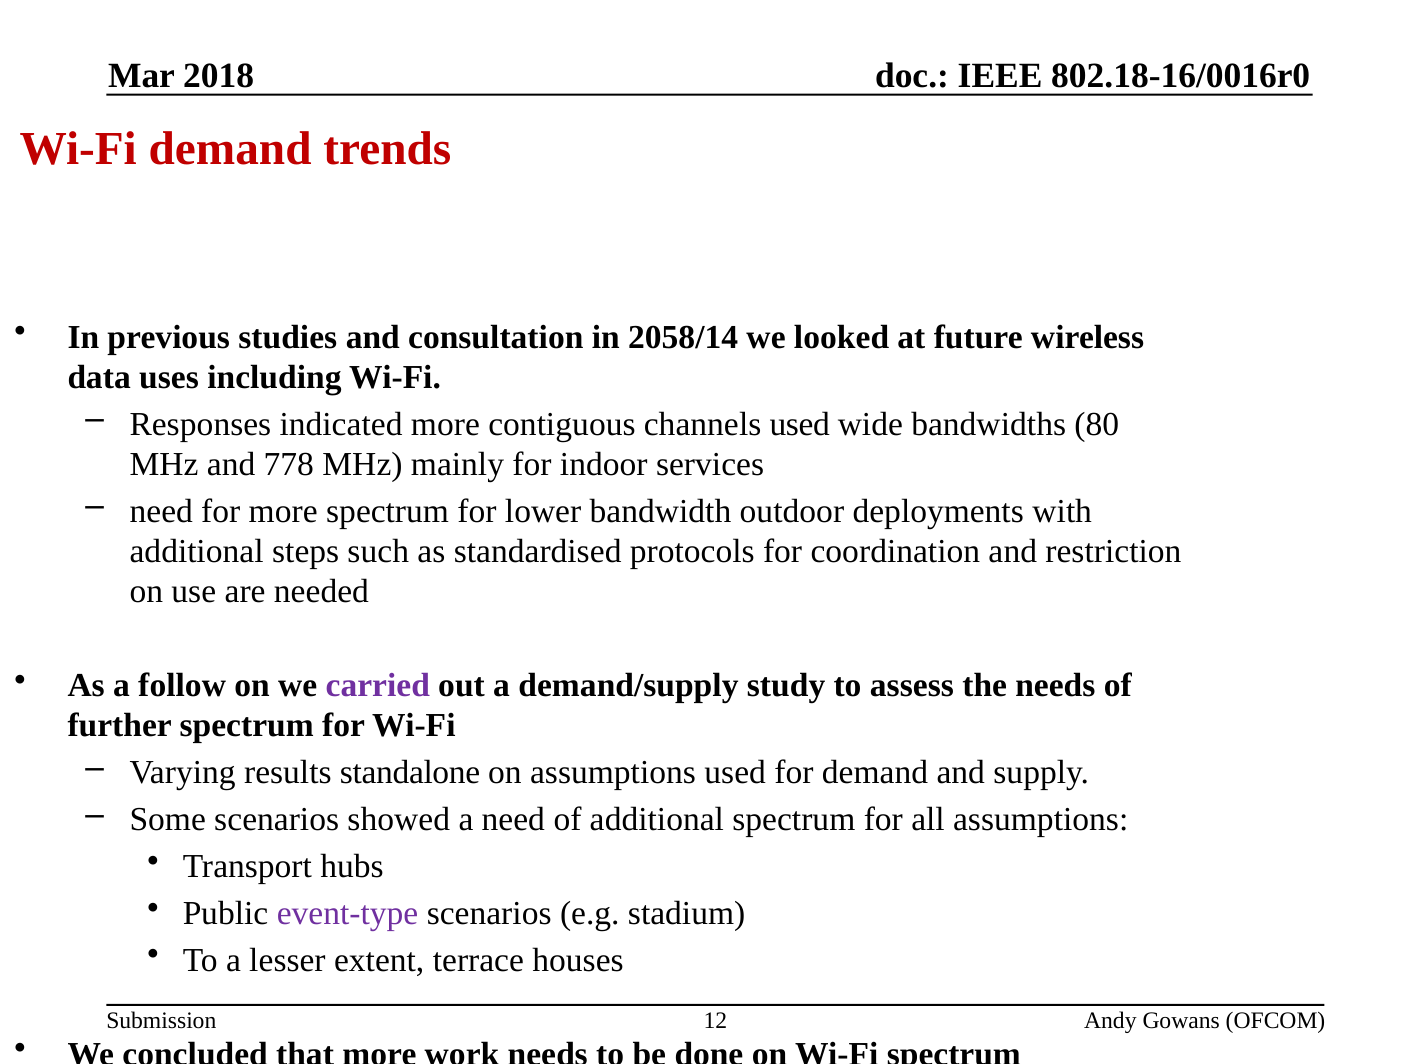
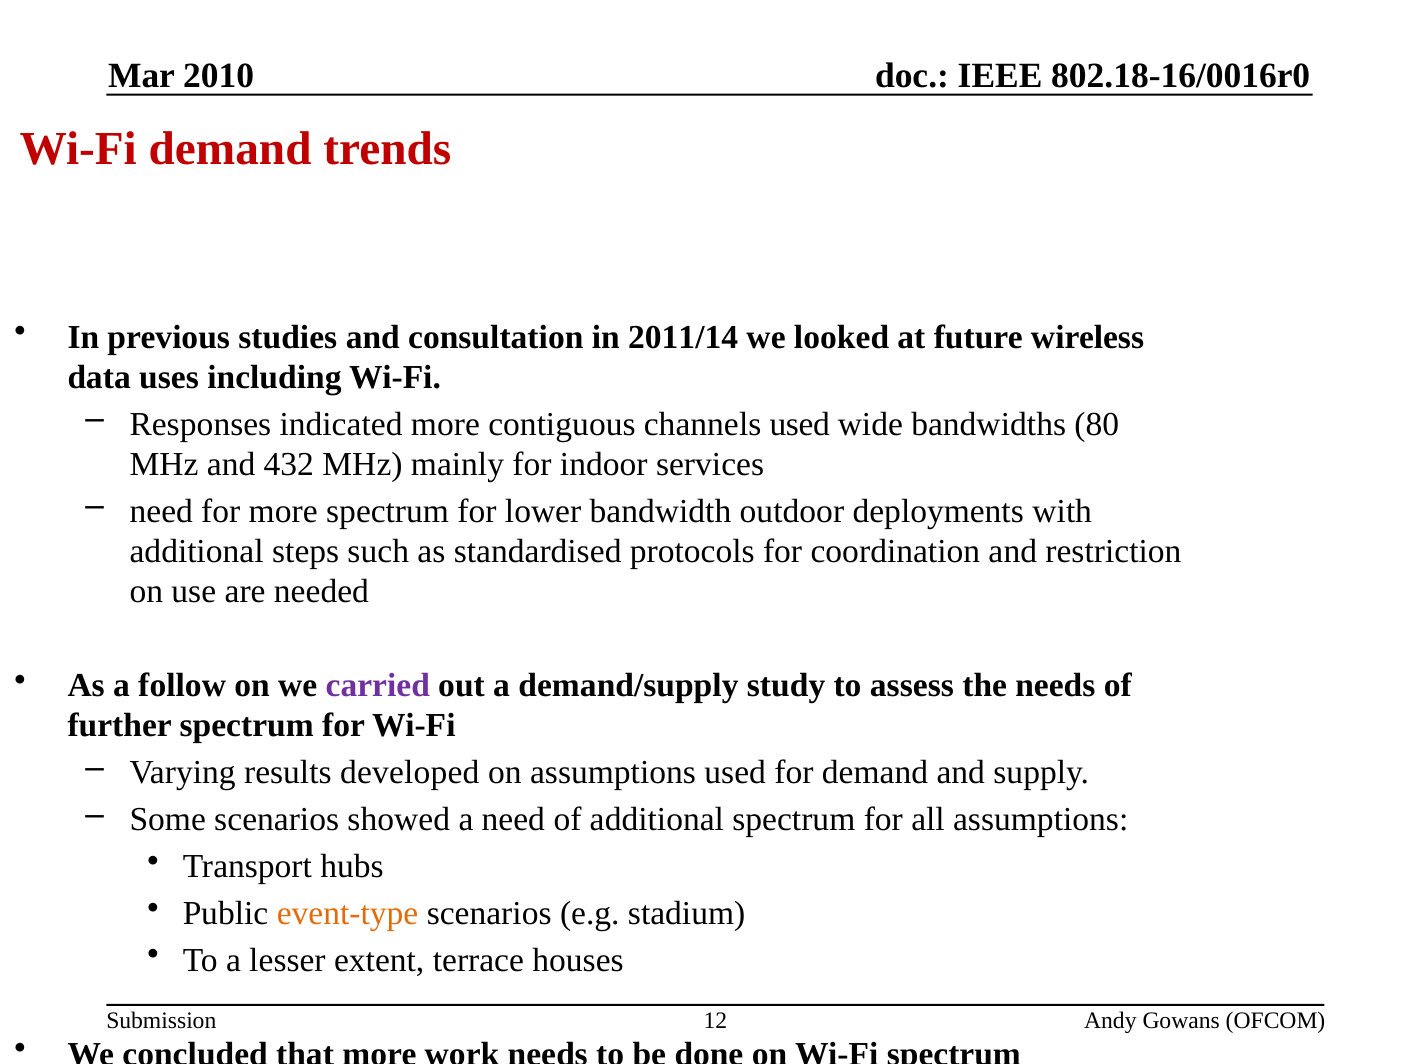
2018: 2018 -> 2010
2058/14: 2058/14 -> 2011/14
778: 778 -> 432
standalone: standalone -> developed
event-type colour: purple -> orange
